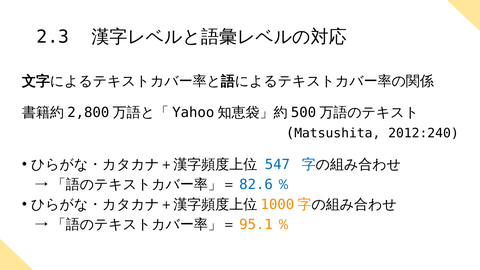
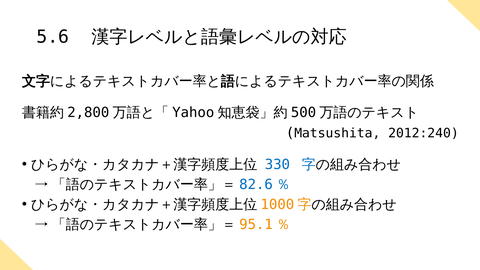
2.3: 2.3 -> 5.6
547: 547 -> 330
